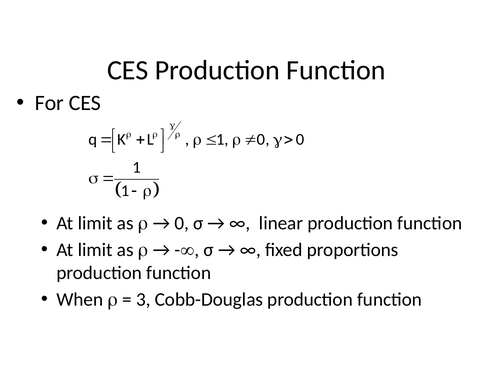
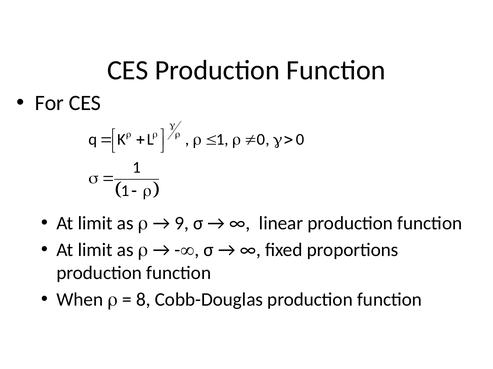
0 at (182, 224): 0 -> 9
3: 3 -> 8
